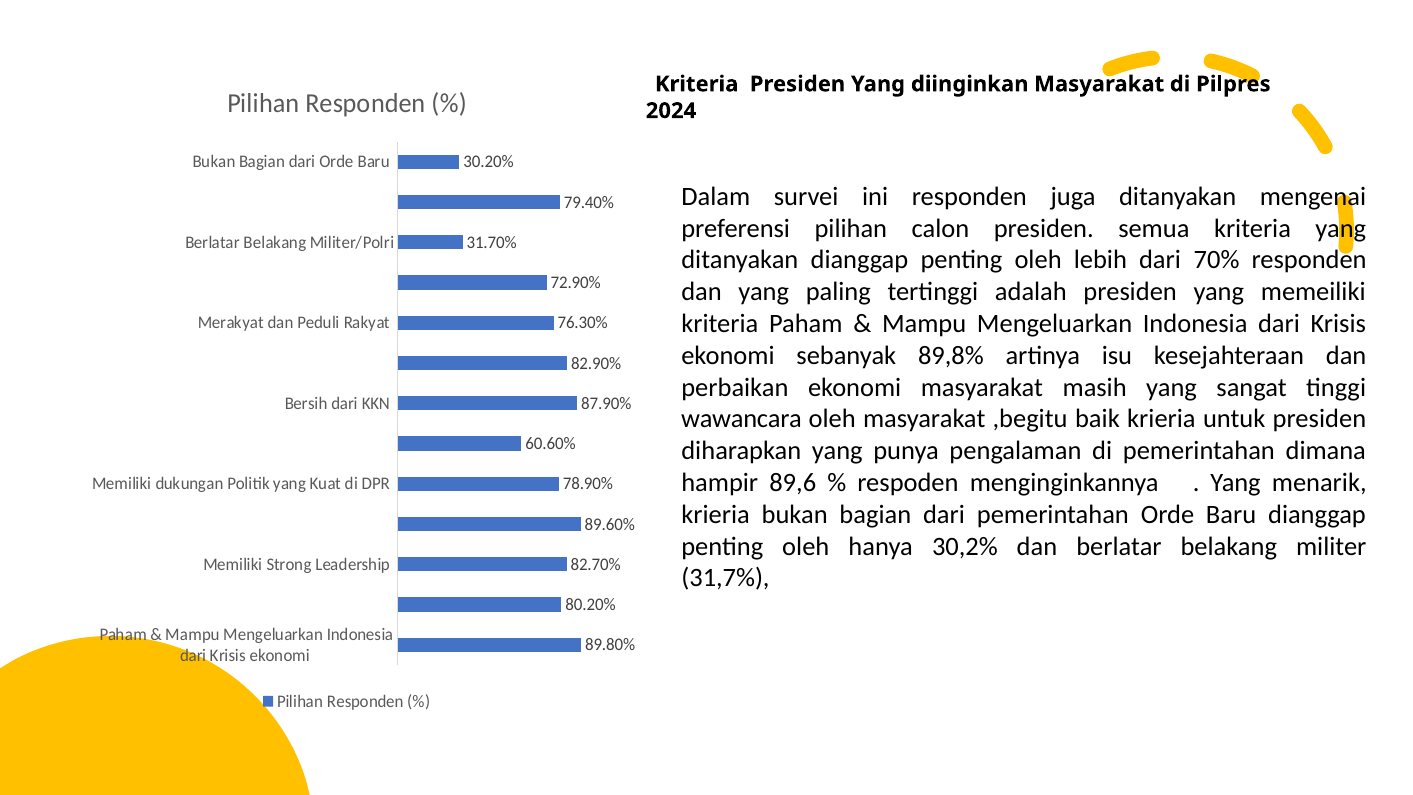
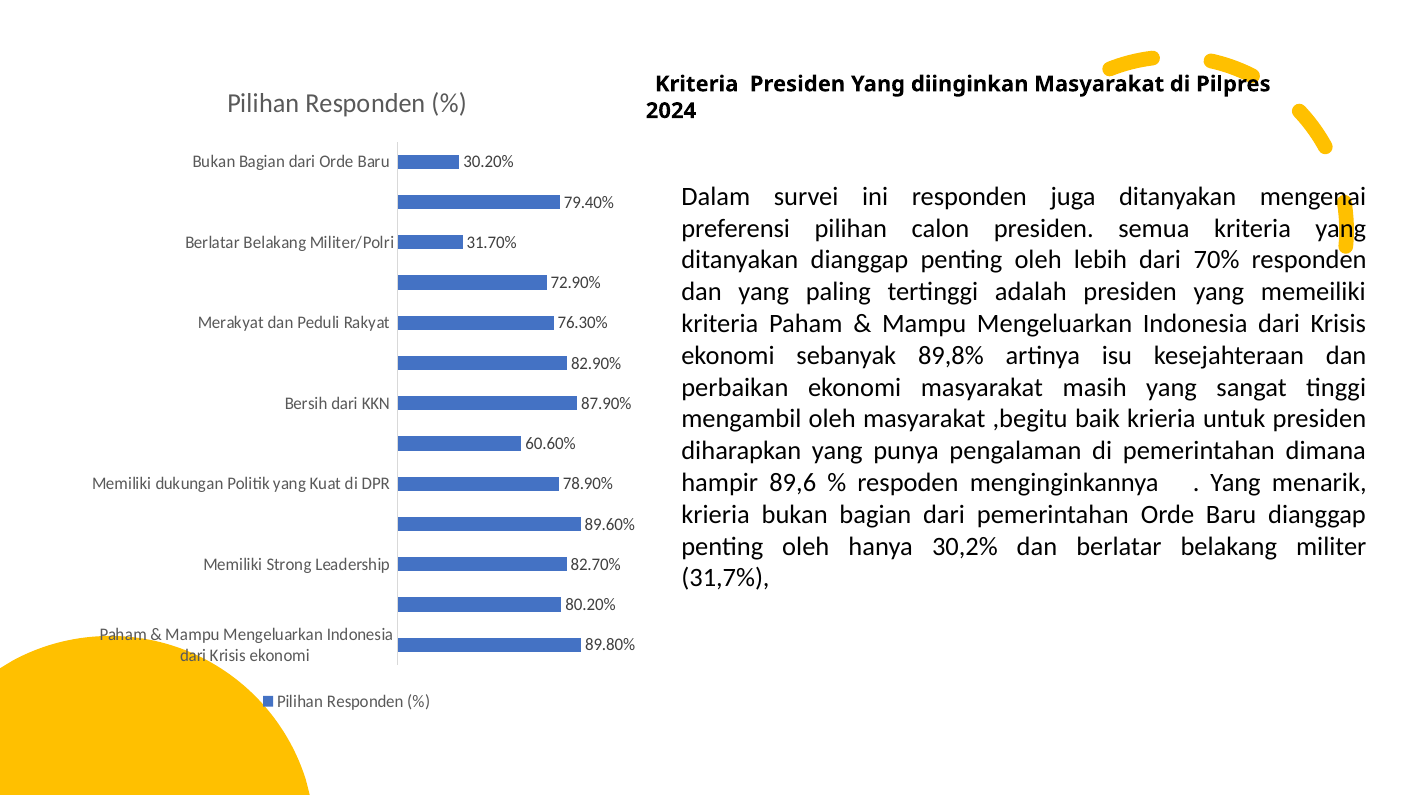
wawancara: wawancara -> mengambil
